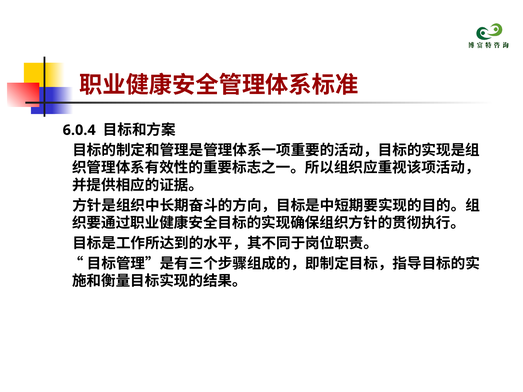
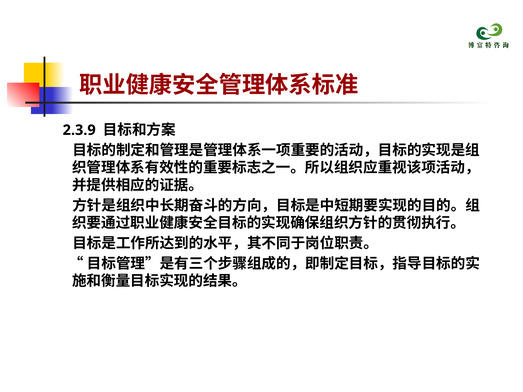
6.0.4: 6.0.4 -> 2.3.9
